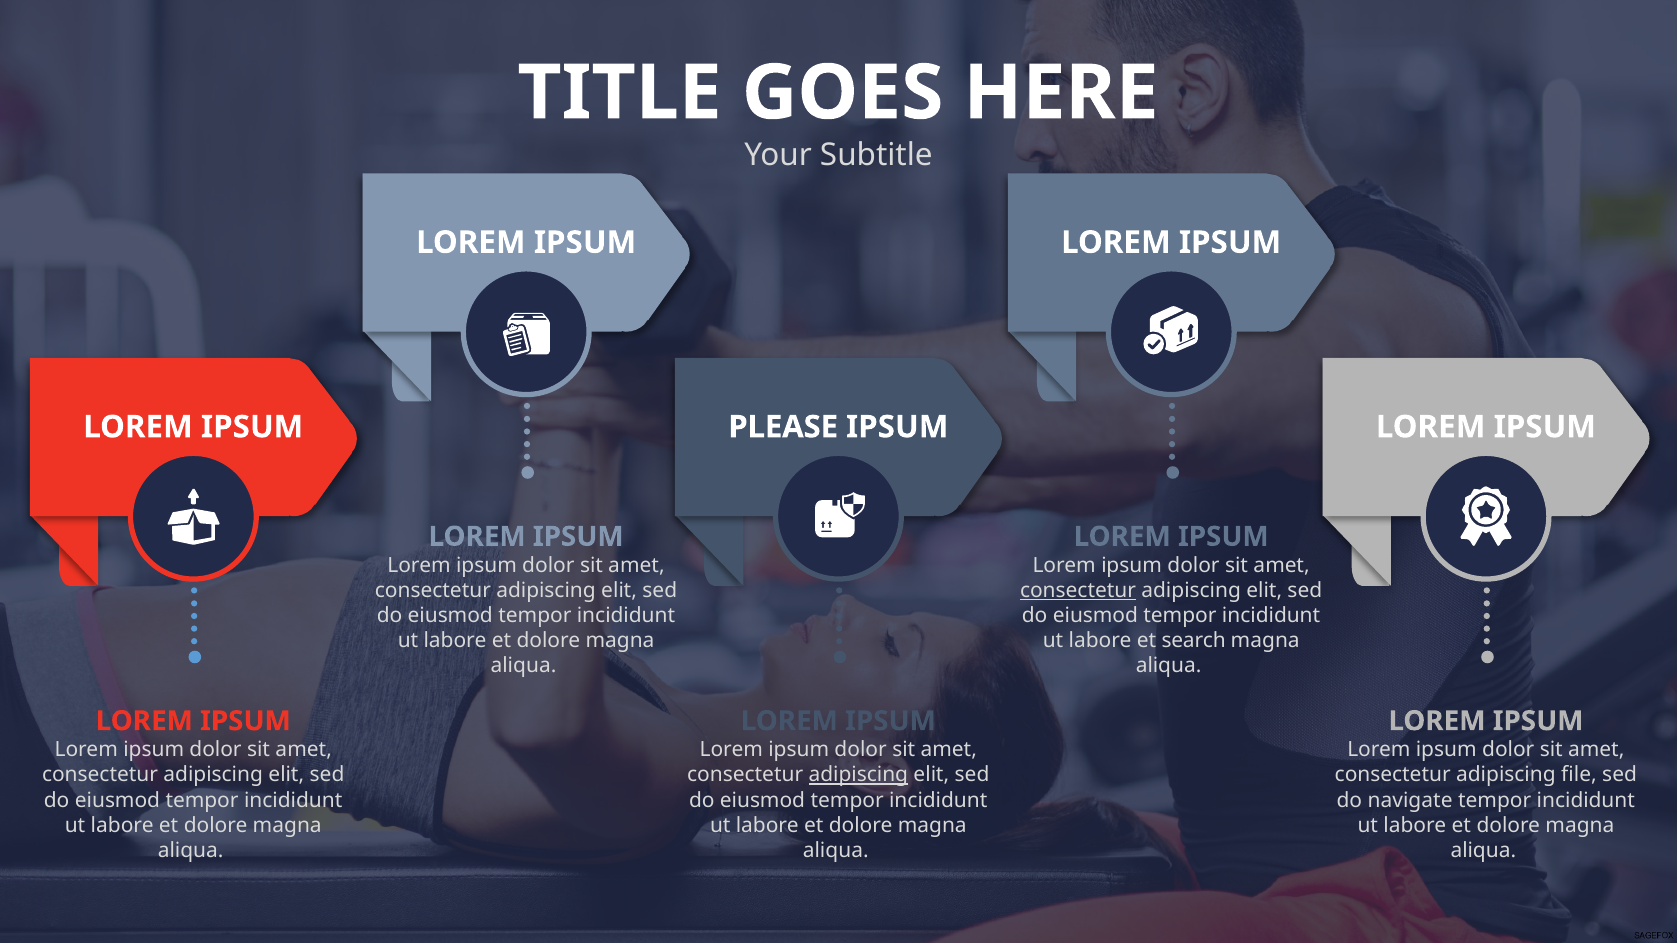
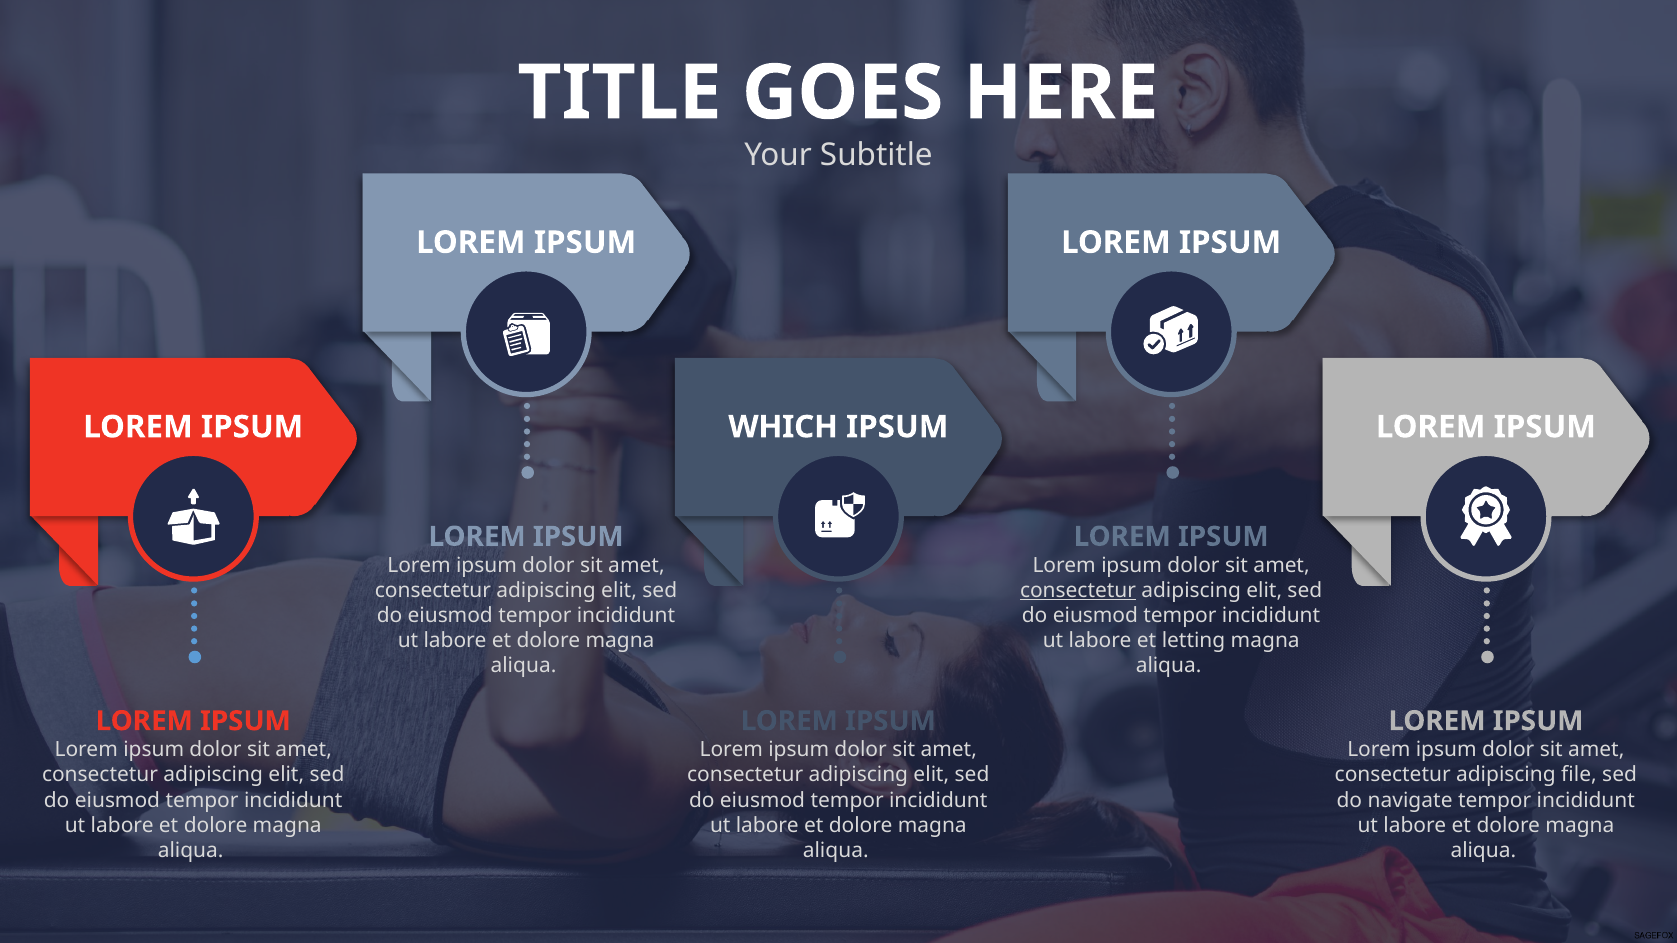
PLEASE: PLEASE -> WHICH
search: search -> letting
adipiscing at (858, 775) underline: present -> none
